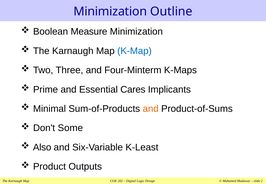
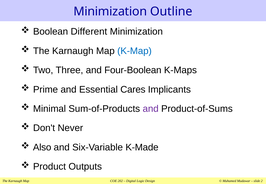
Measure: Measure -> Different
Four-Minterm: Four-Minterm -> Four-Boolean
and at (151, 109) colour: orange -> purple
Some: Some -> Never
K-Least: K-Least -> K-Made
